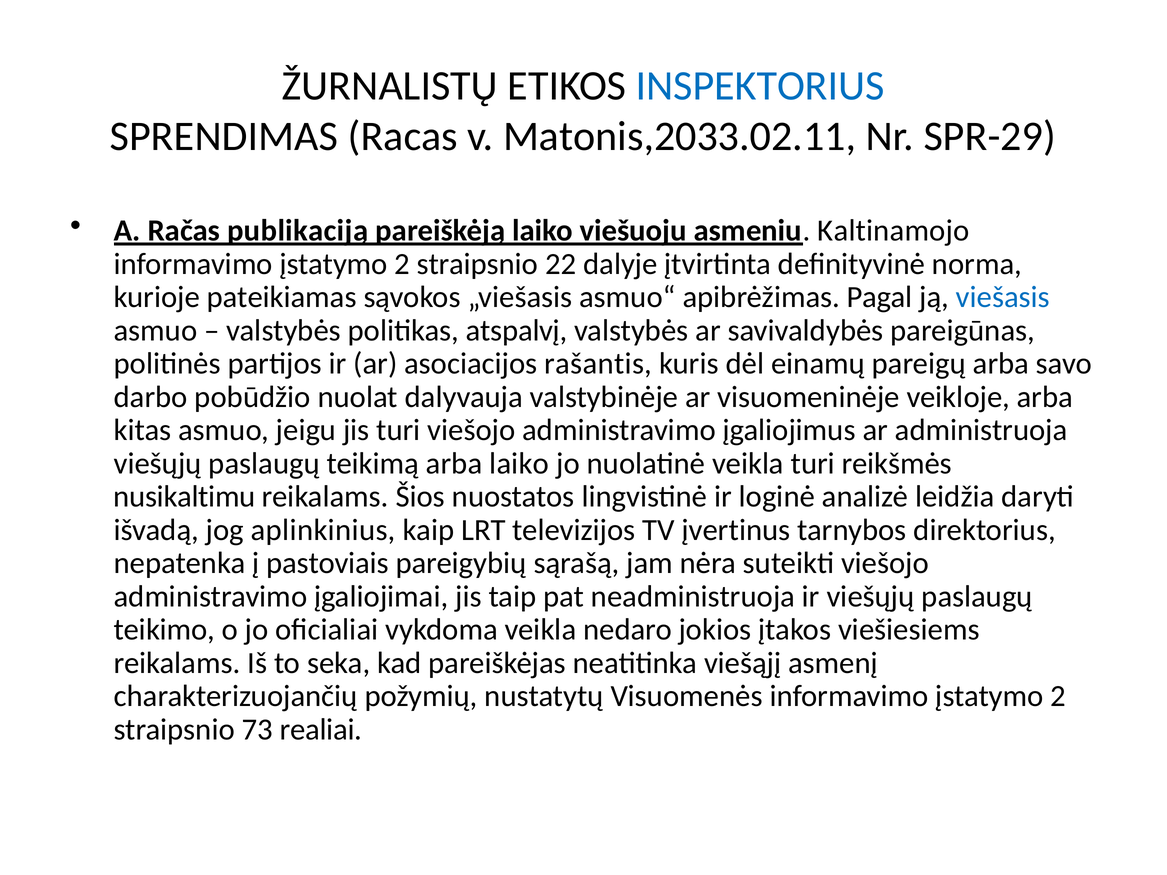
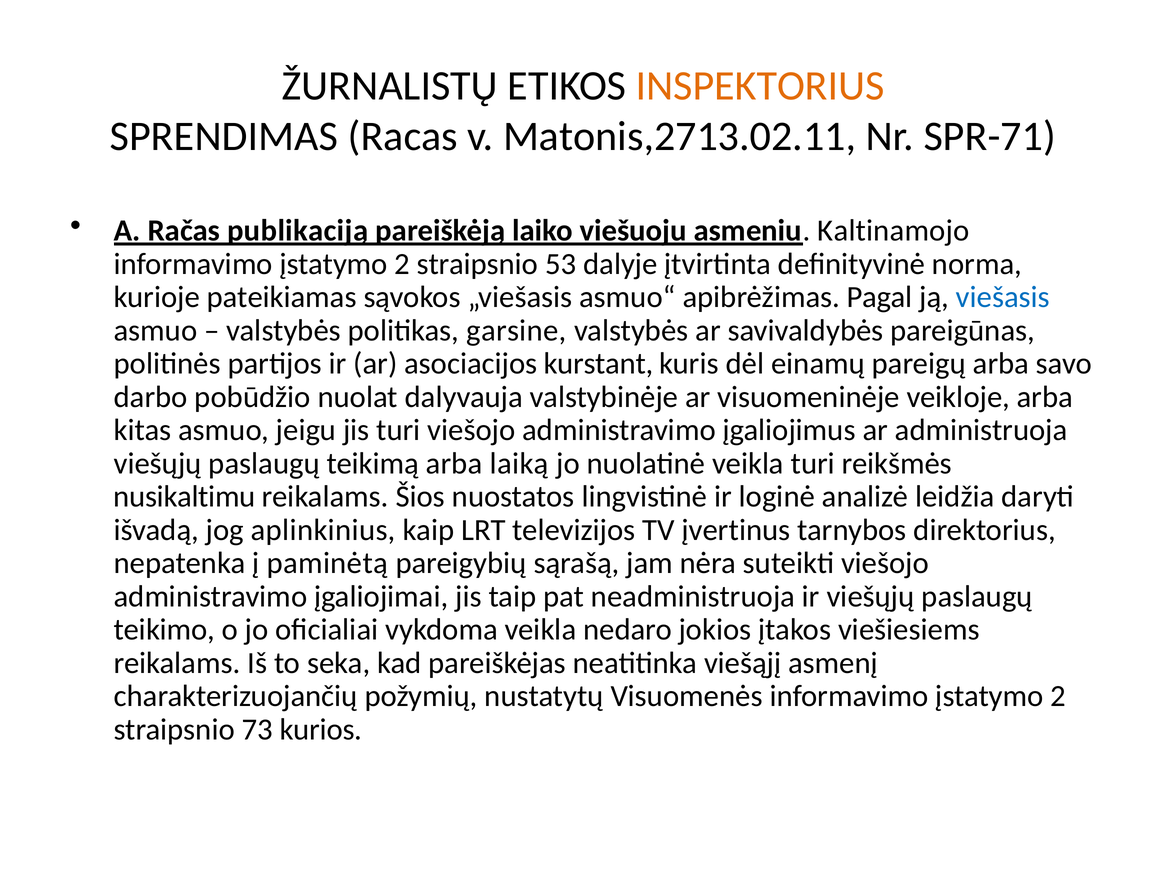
INSPEKTORIUS colour: blue -> orange
Matonis,2033.02.11: Matonis,2033.02.11 -> Matonis,2713.02.11
SPR-29: SPR-29 -> SPR-71
22: 22 -> 53
atspalvį: atspalvį -> garsine
rašantis: rašantis -> kurstant
arba laiko: laiko -> laiką
pastoviais: pastoviais -> paminėtą
realiai: realiai -> kurios
